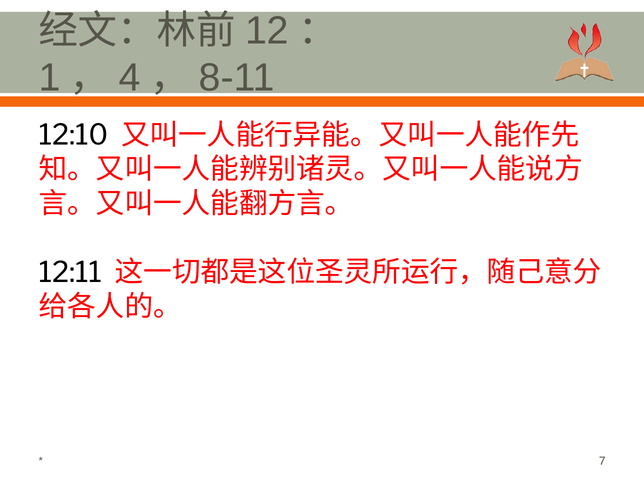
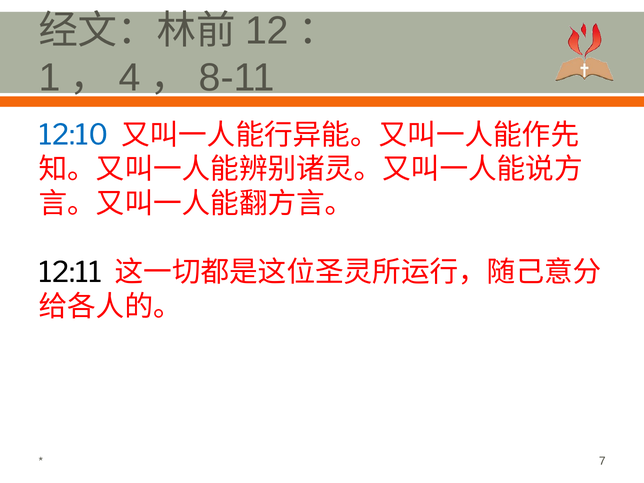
12:10 colour: black -> blue
